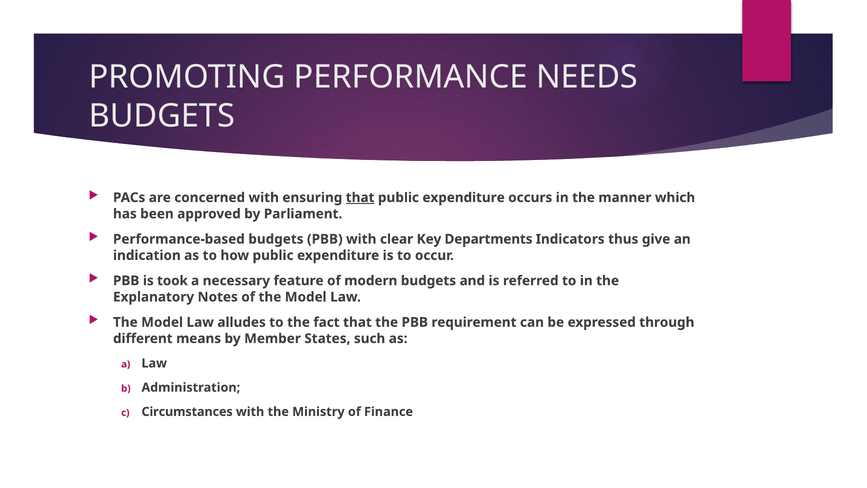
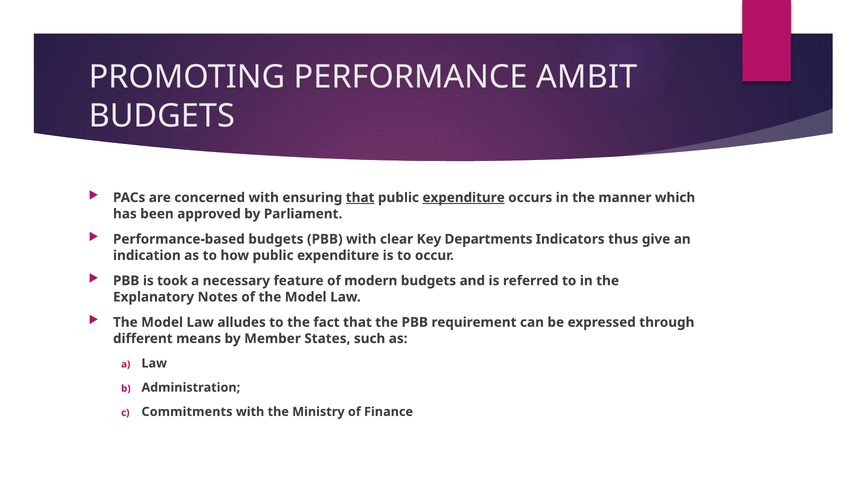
NEEDS: NEEDS -> AMBIT
expenditure at (464, 197) underline: none -> present
Circumstances: Circumstances -> Commitments
